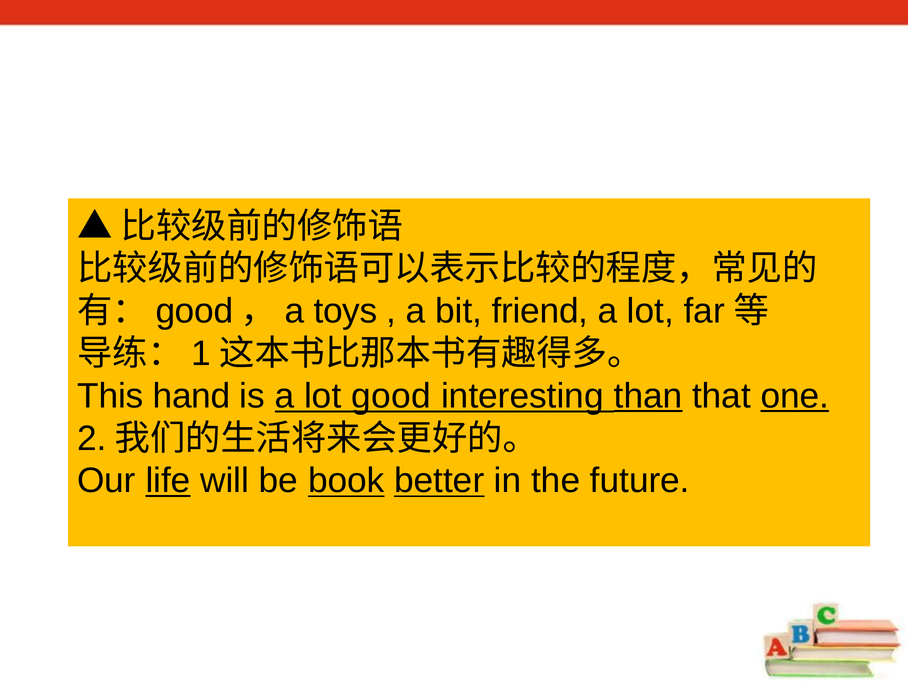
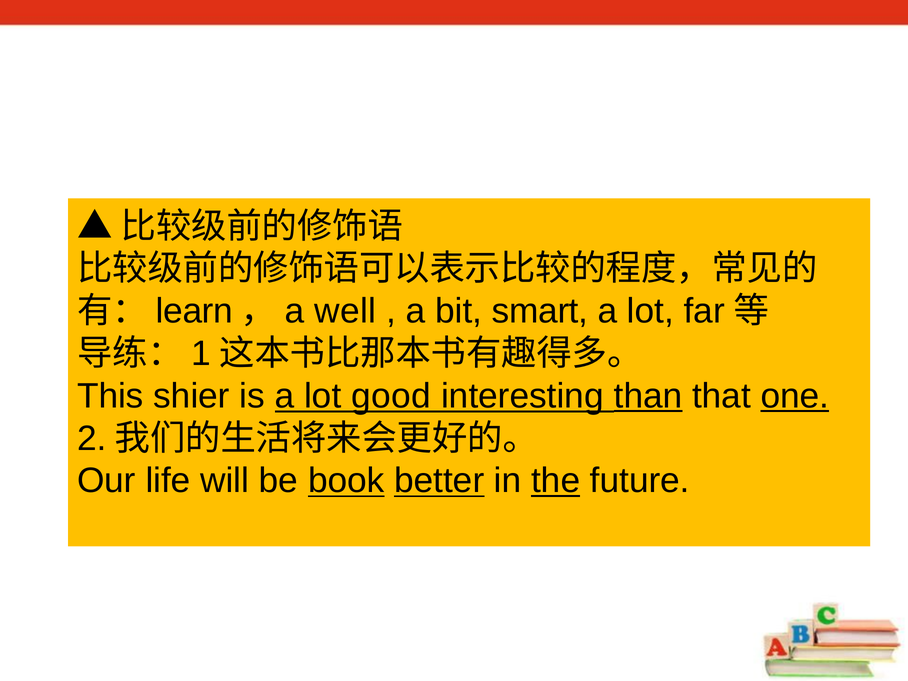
good at (194, 311): good -> learn
toys: toys -> well
friend: friend -> smart
hand: hand -> shier
life underline: present -> none
the underline: none -> present
